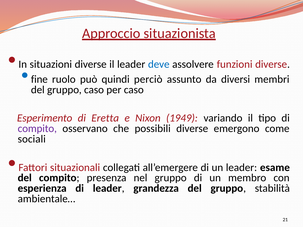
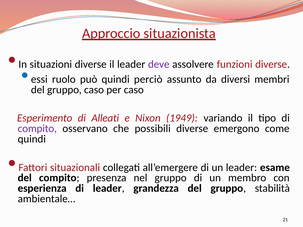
deve colour: blue -> purple
fine: fine -> essi
Eretta: Eretta -> Alleati
sociali at (32, 139): sociali -> quindi
